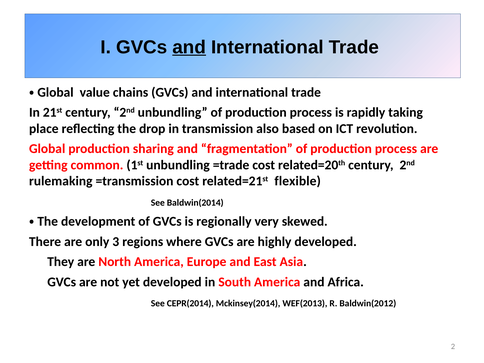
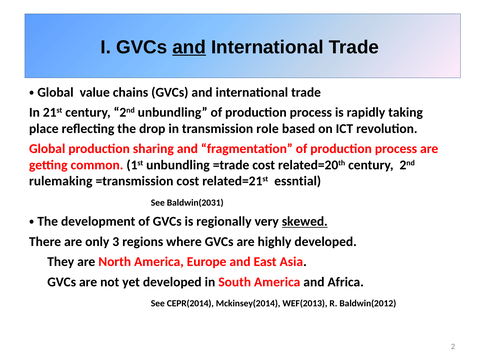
also: also -> role
flexible: flexible -> essntial
Baldwin(2014: Baldwin(2014 -> Baldwin(2031
skewed underline: none -> present
